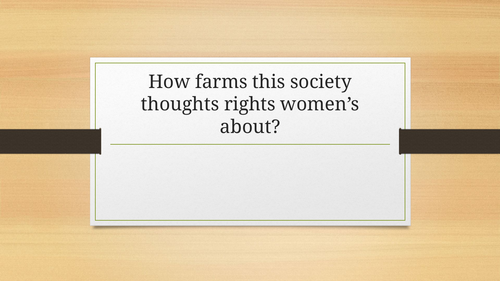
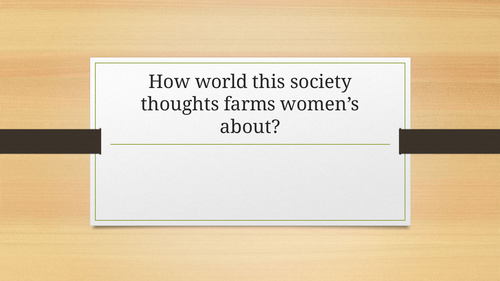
farms: farms -> world
rights: rights -> farms
